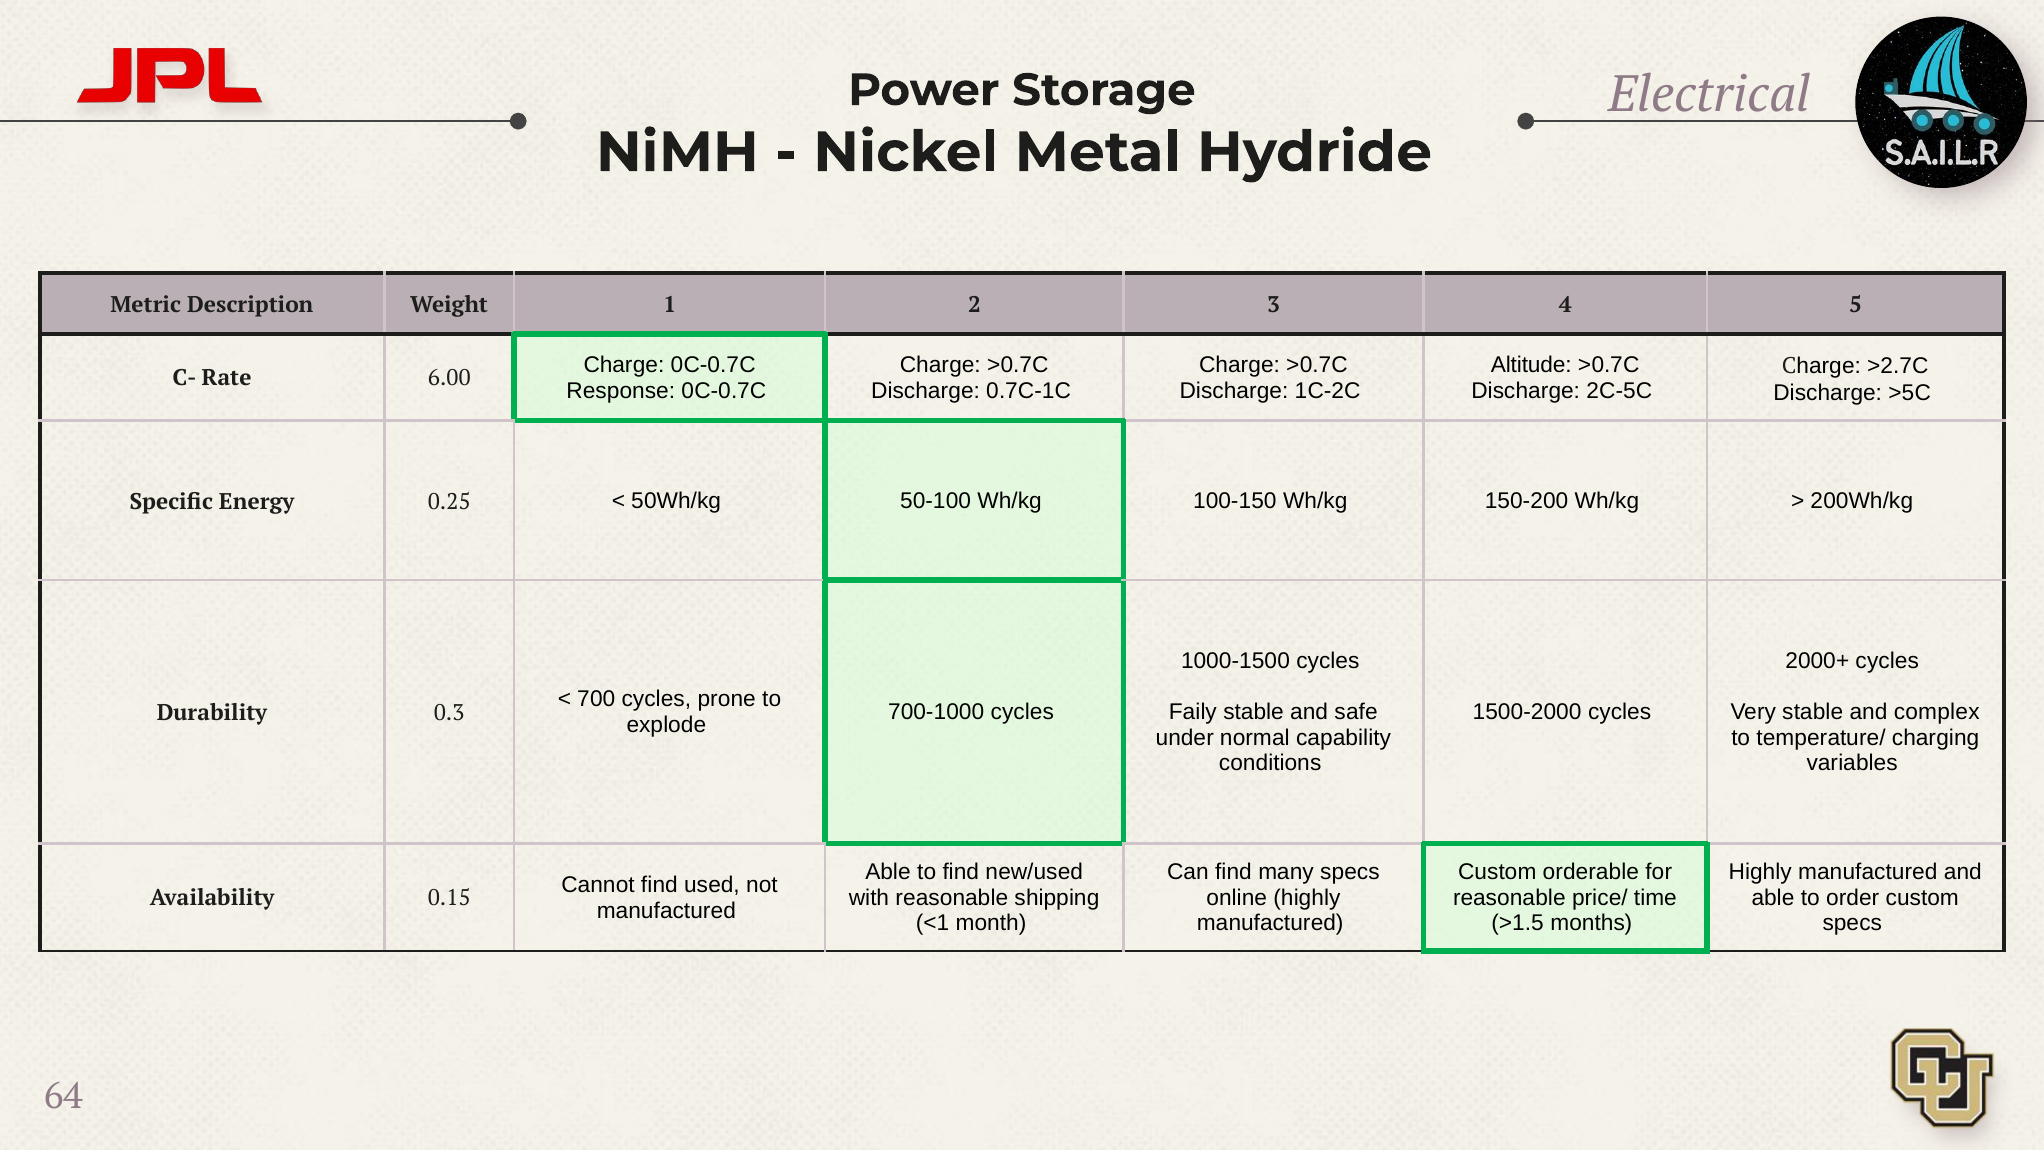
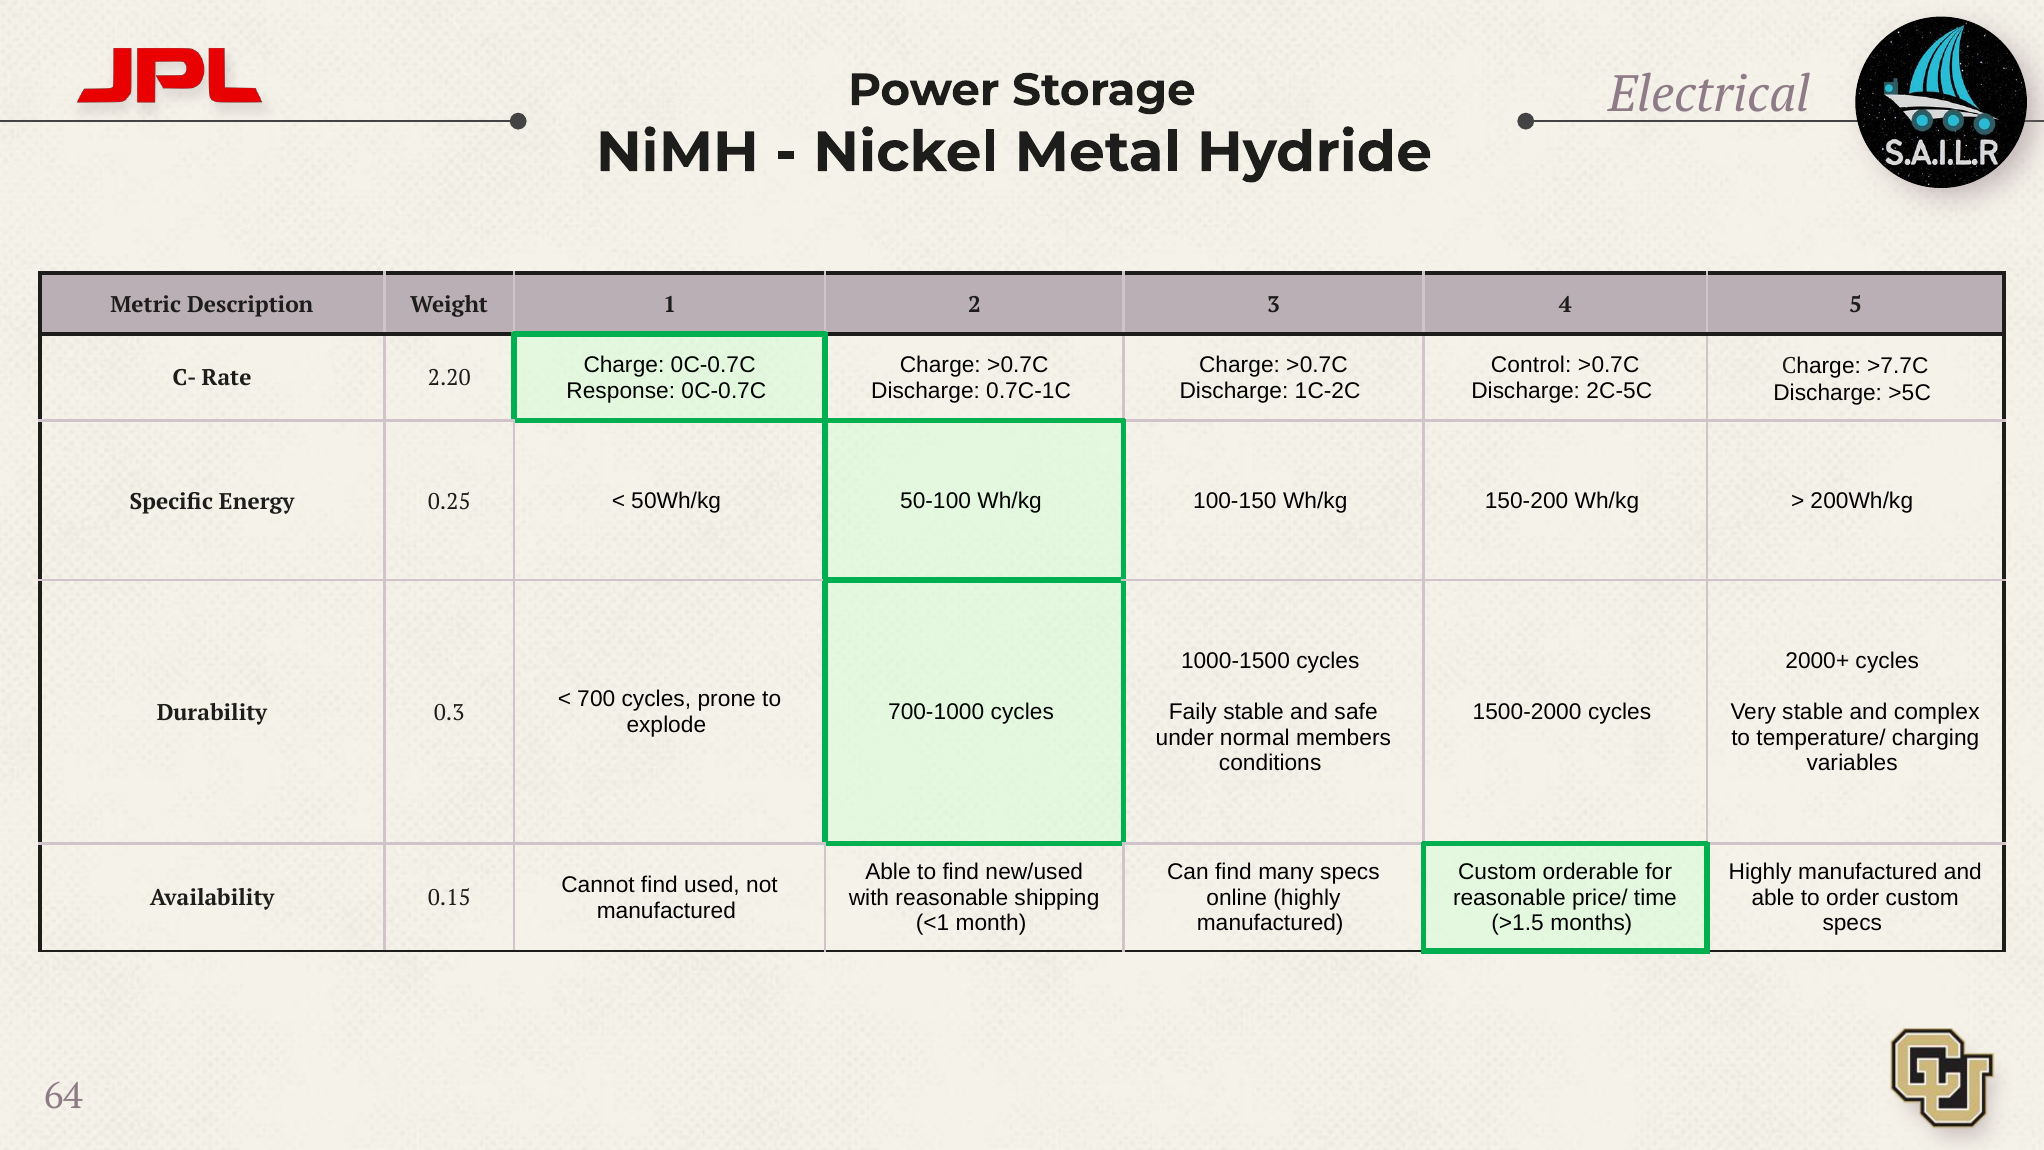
Altitude: Altitude -> Control
>2.7C: >2.7C -> >7.7C
6.00: 6.00 -> 2.20
capability: capability -> members
